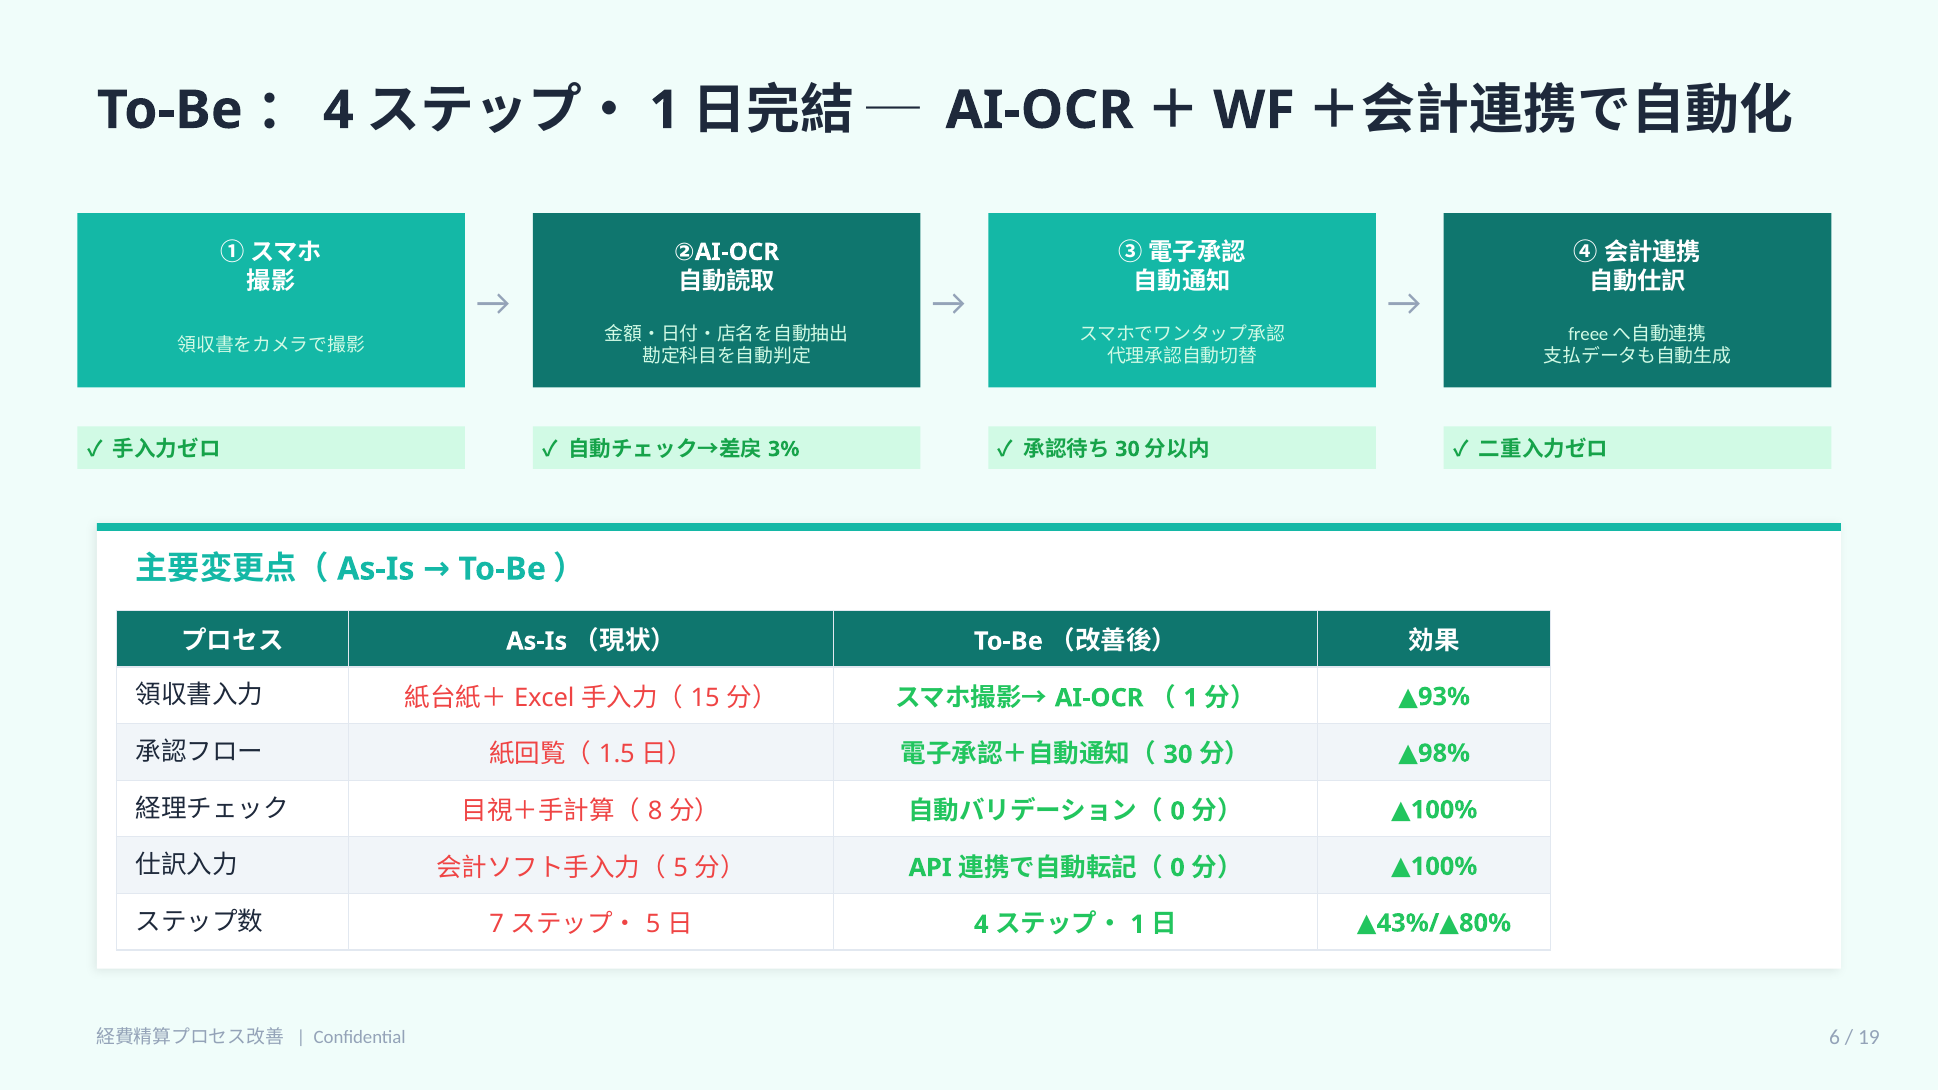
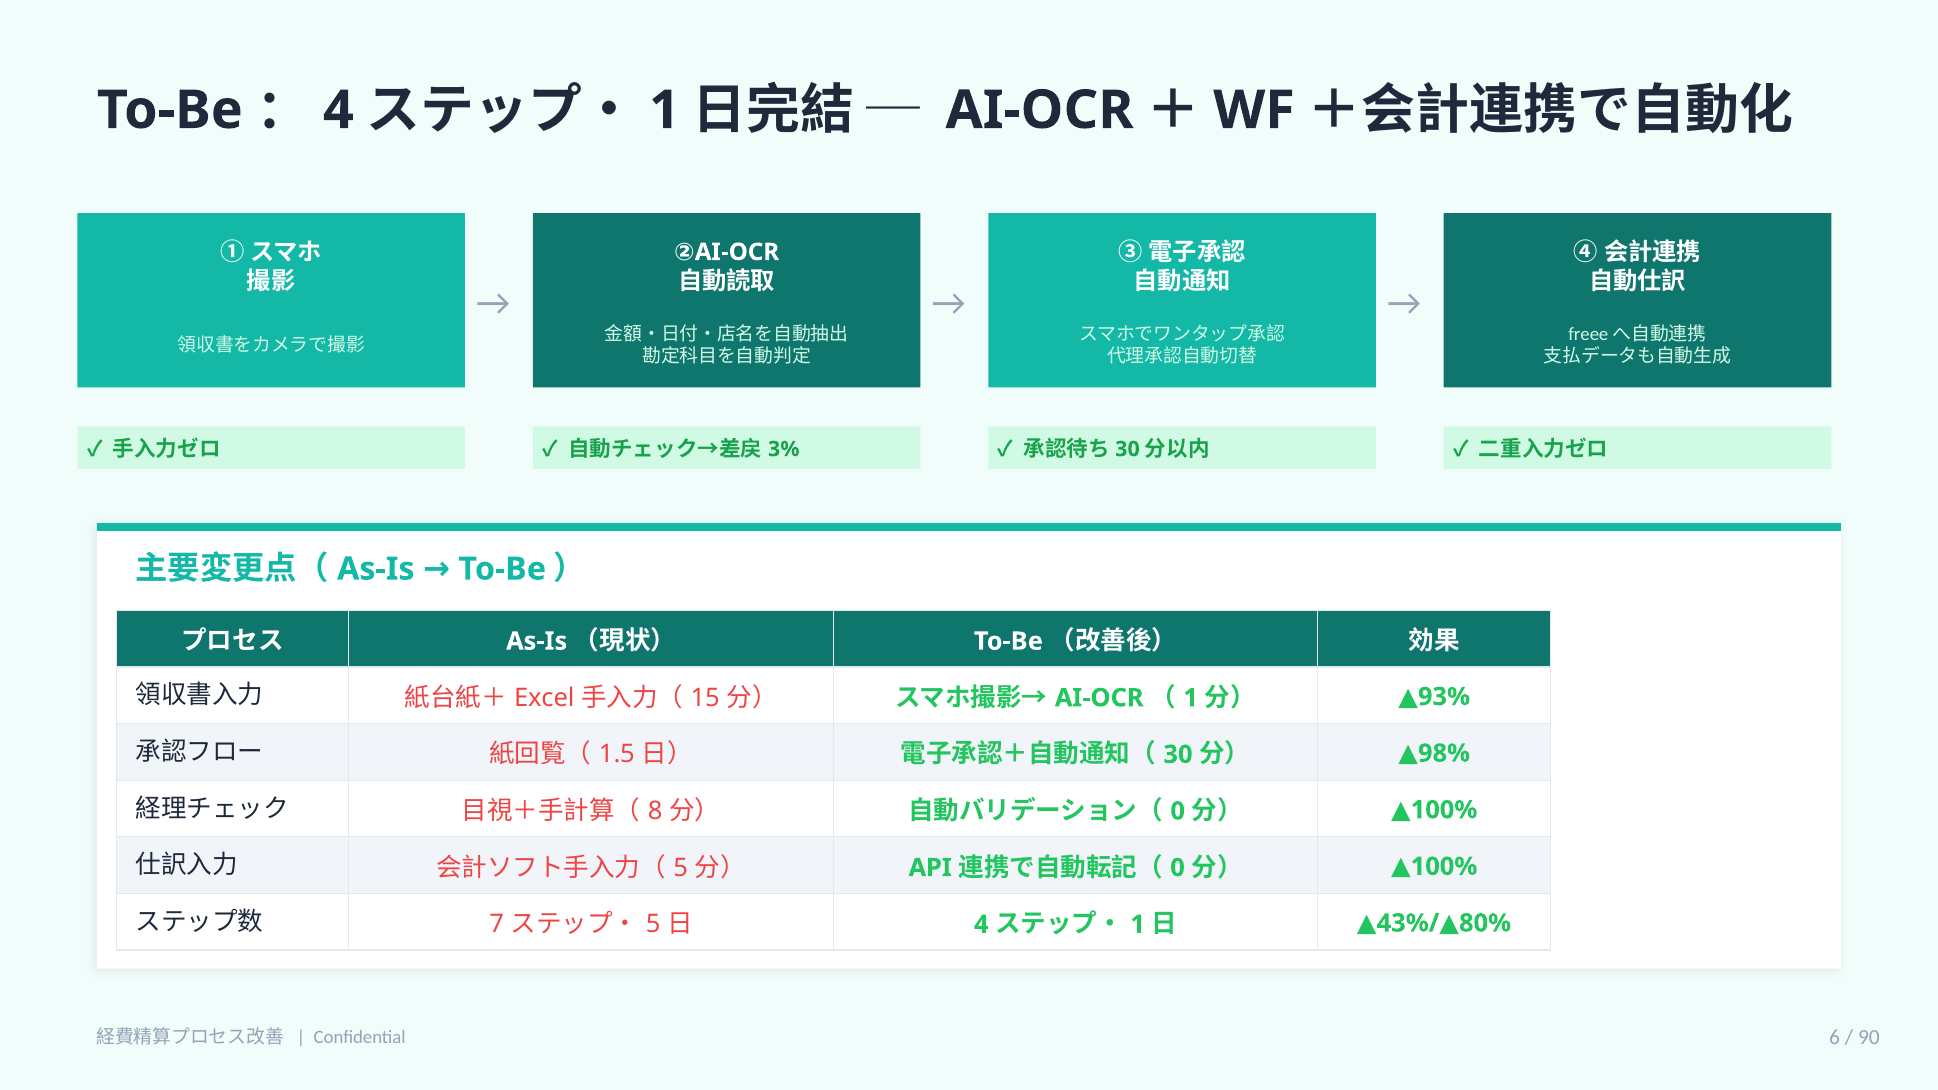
19: 19 -> 90
